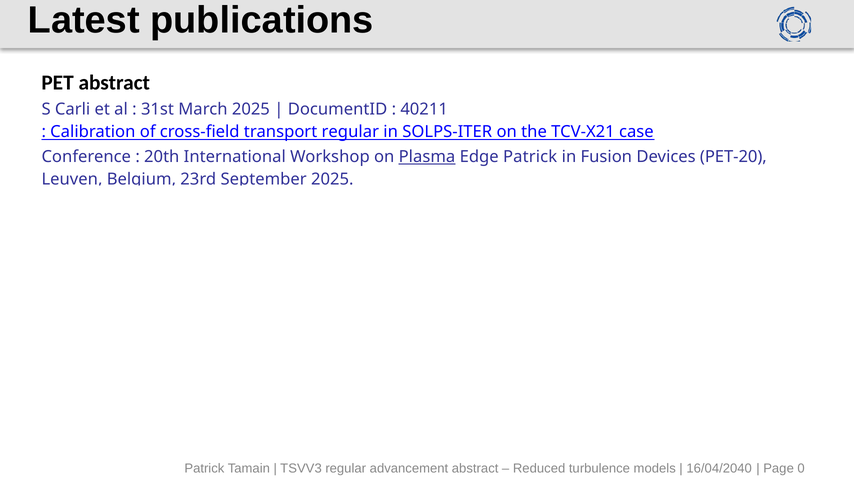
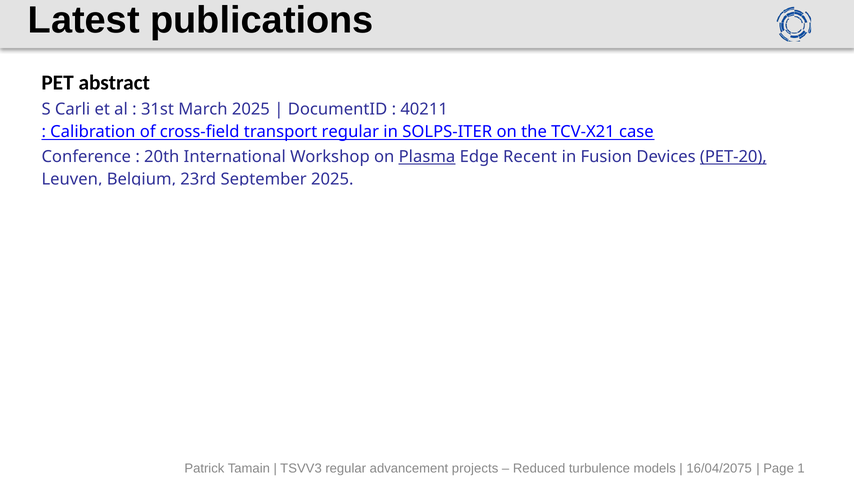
Edge Patrick: Patrick -> Recent
PET-20 underline: none -> present
advancement abstract: abstract -> projects
16/04/2040: 16/04/2040 -> 16/04/2075
0: 0 -> 1
